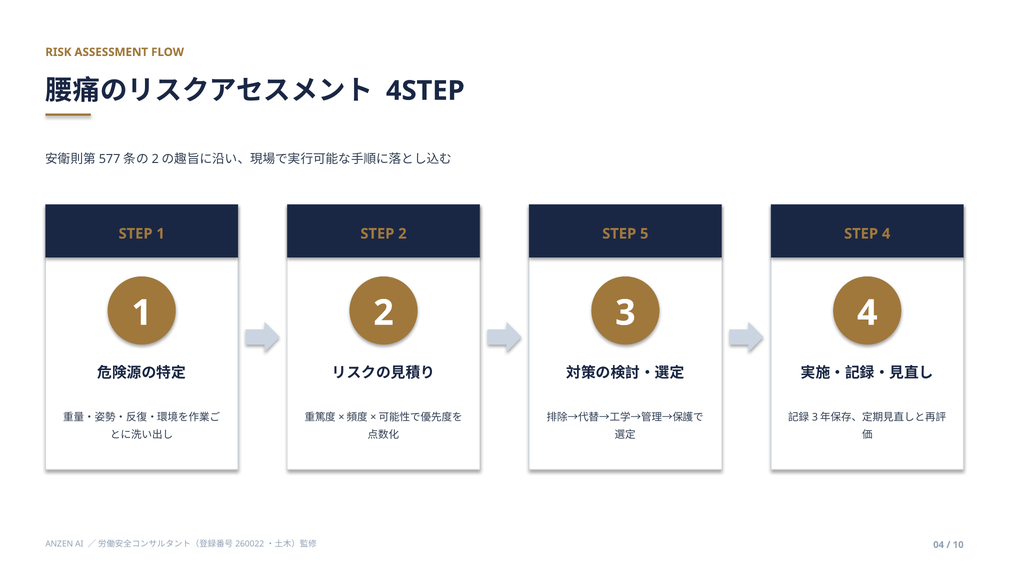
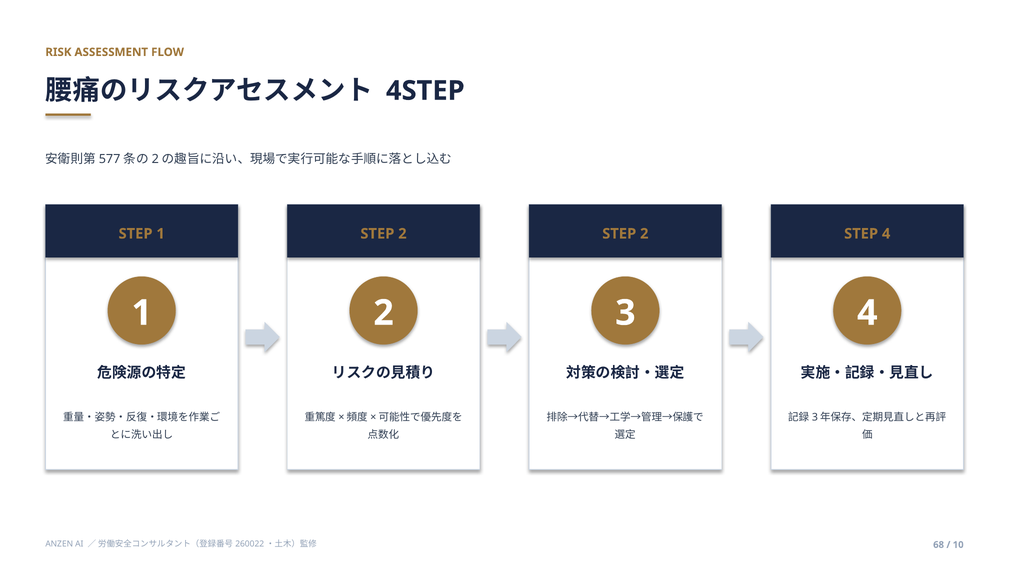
5 at (644, 234): 5 -> 2
04: 04 -> 68
